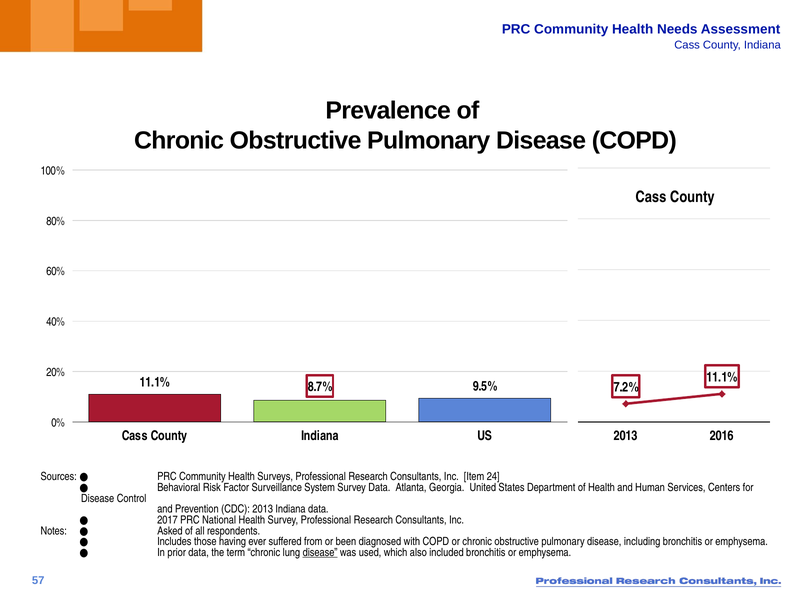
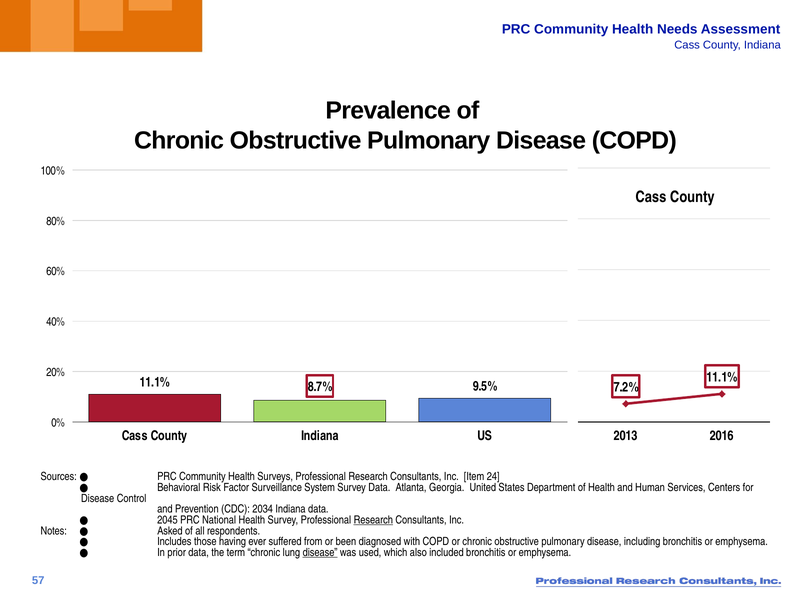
CDC 2013: 2013 -> 2034
2017: 2017 -> 2045
Research at (373, 520) underline: none -> present
